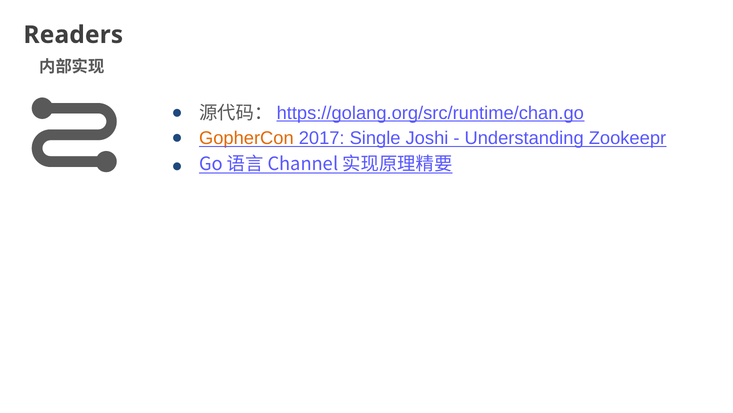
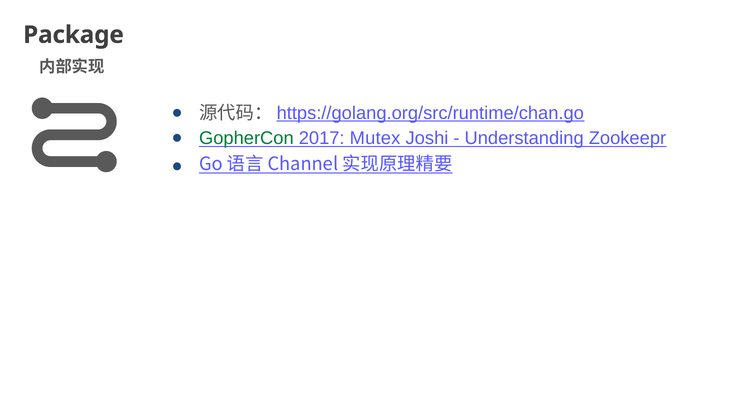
Readers: Readers -> Package
GopherCon colour: orange -> green
Single: Single -> Mutex
